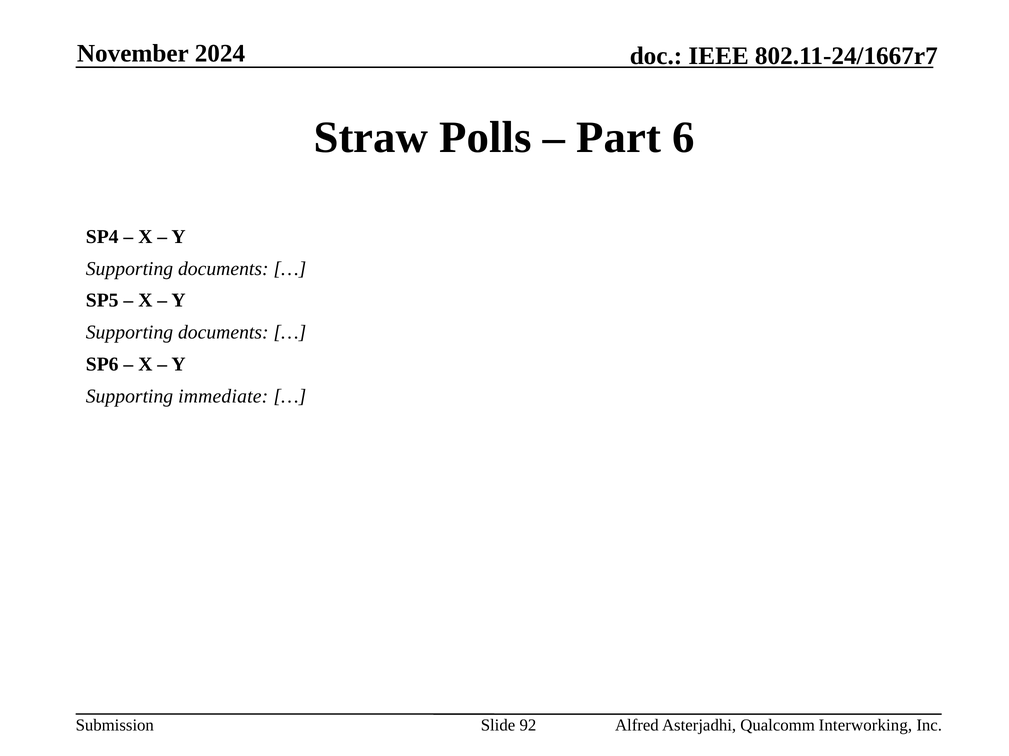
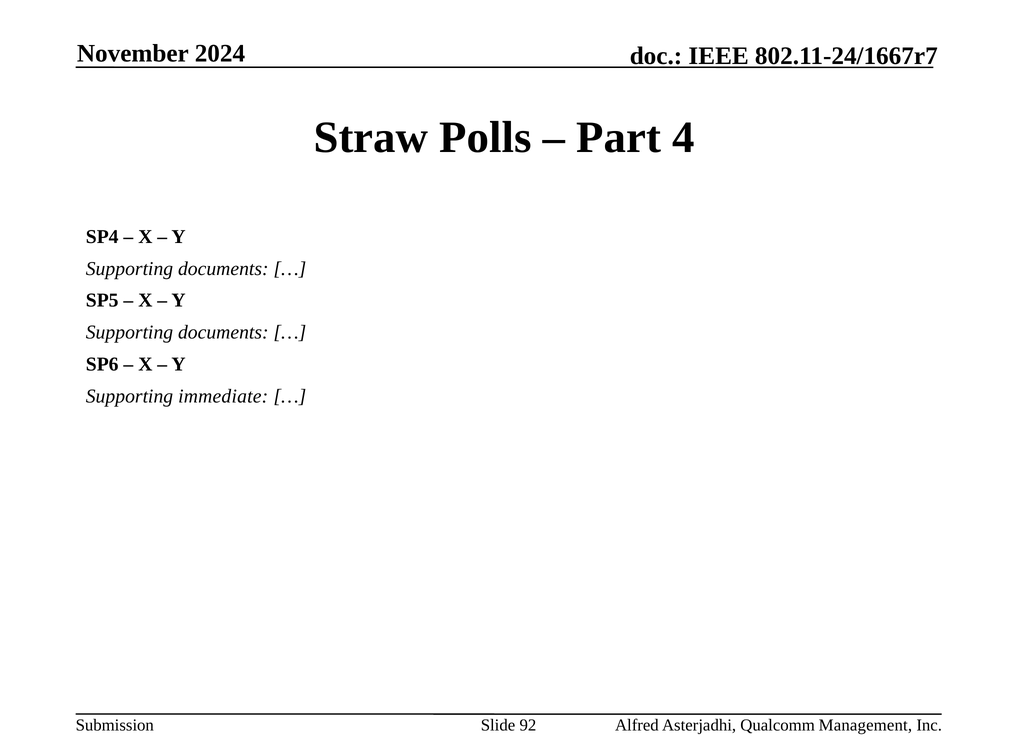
6: 6 -> 4
Interworking: Interworking -> Management
